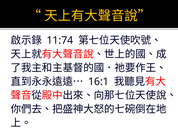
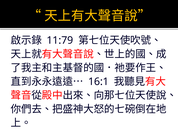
11:74: 11:74 -> 11:79
